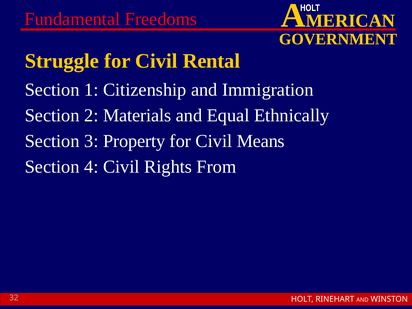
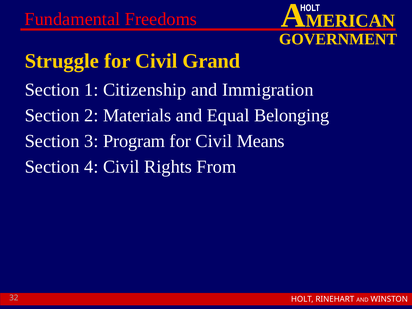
Rental: Rental -> Grand
Ethnically: Ethnically -> Belonging
Property: Property -> Program
